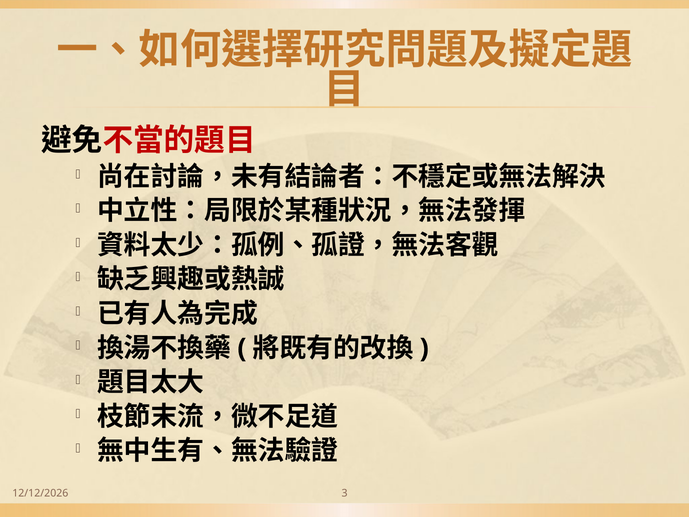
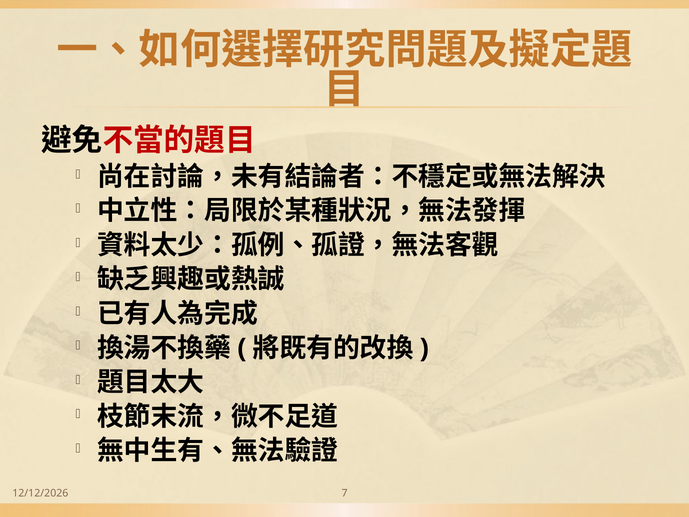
3: 3 -> 7
